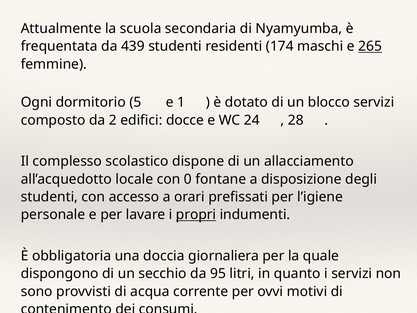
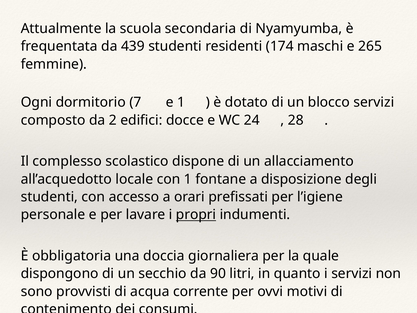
265 underline: present -> none
5: 5 -> 7
con 0: 0 -> 1
95: 95 -> 90
